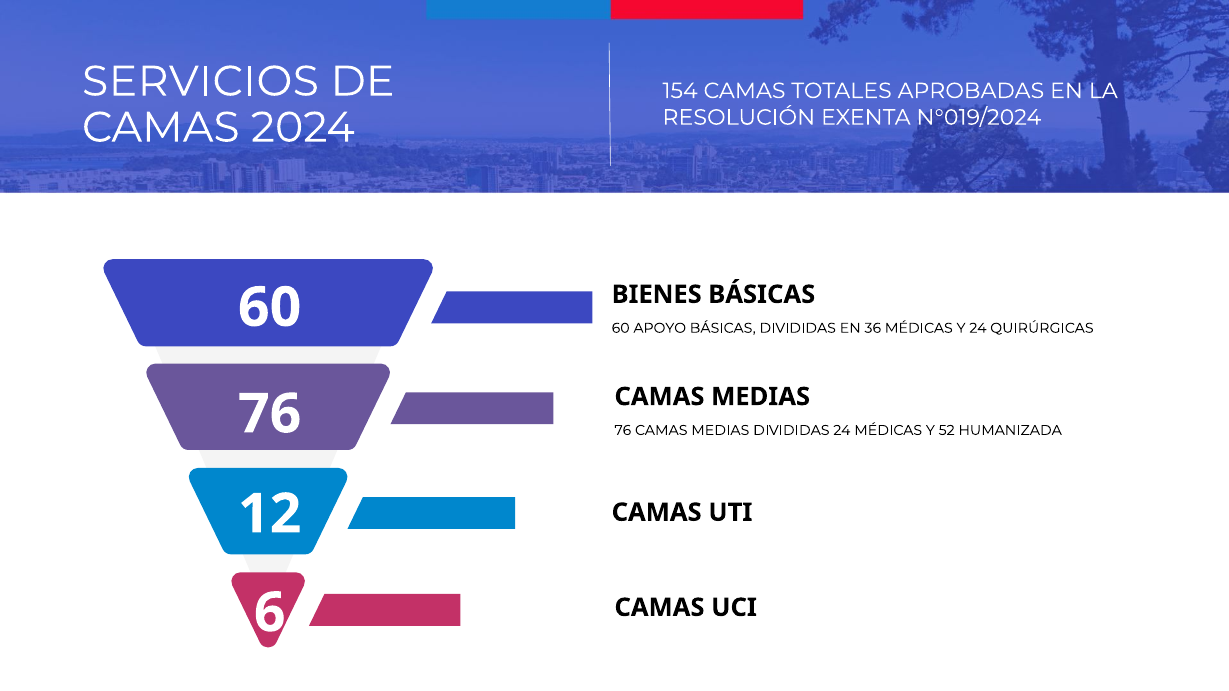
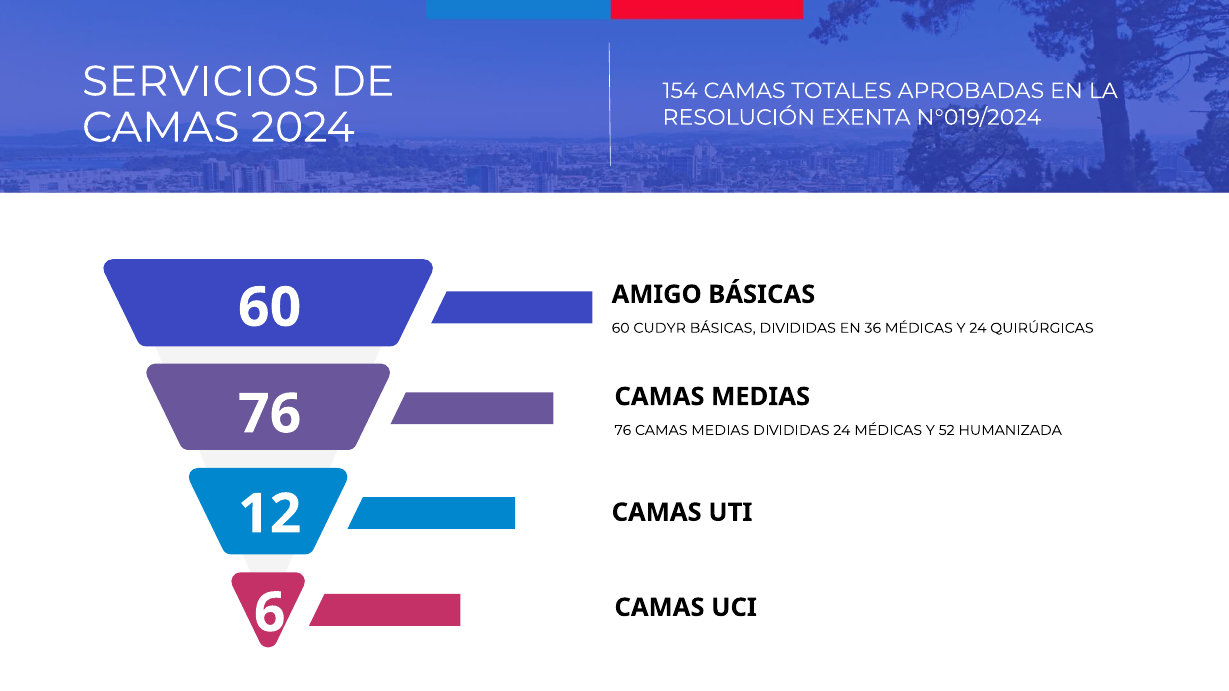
BIENES: BIENES -> AMIGO
APOYO: APOYO -> CUDYR
